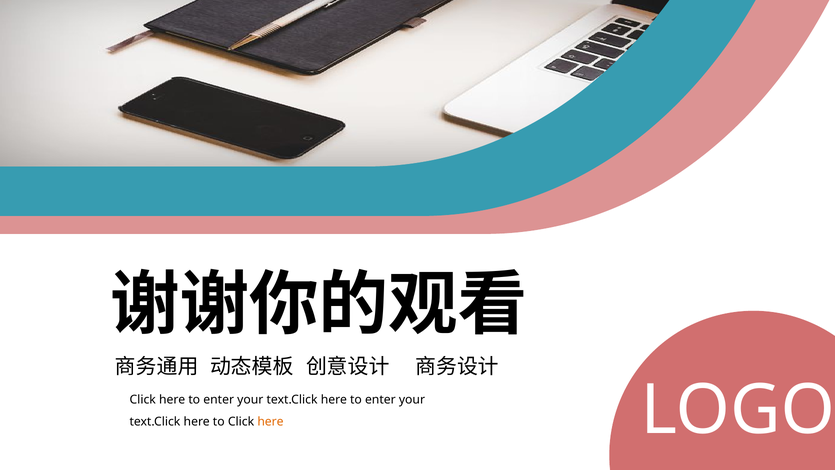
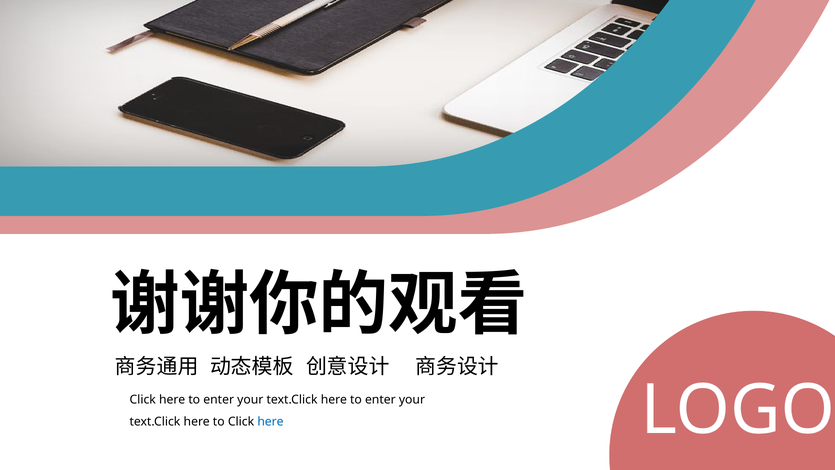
here at (270, 421) colour: orange -> blue
